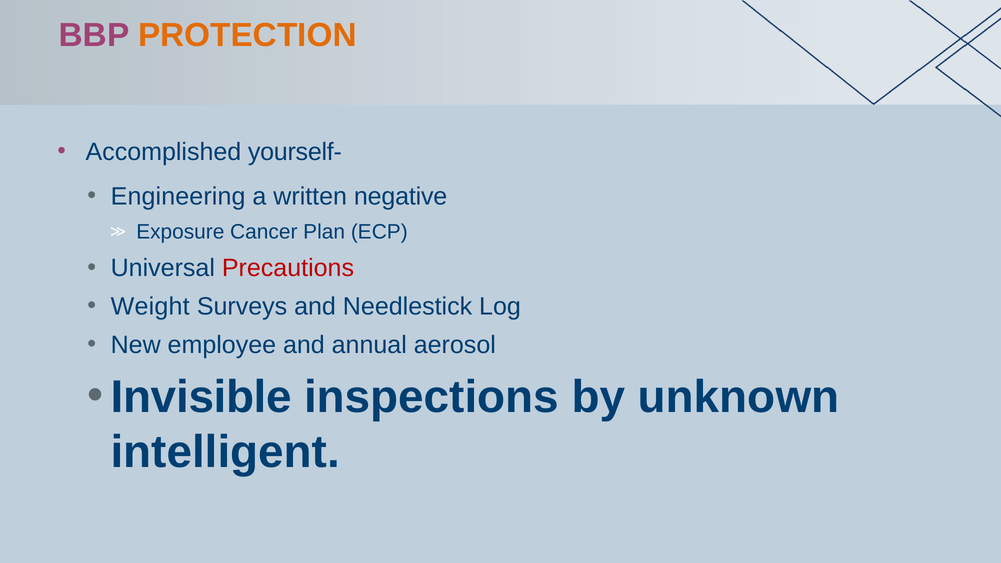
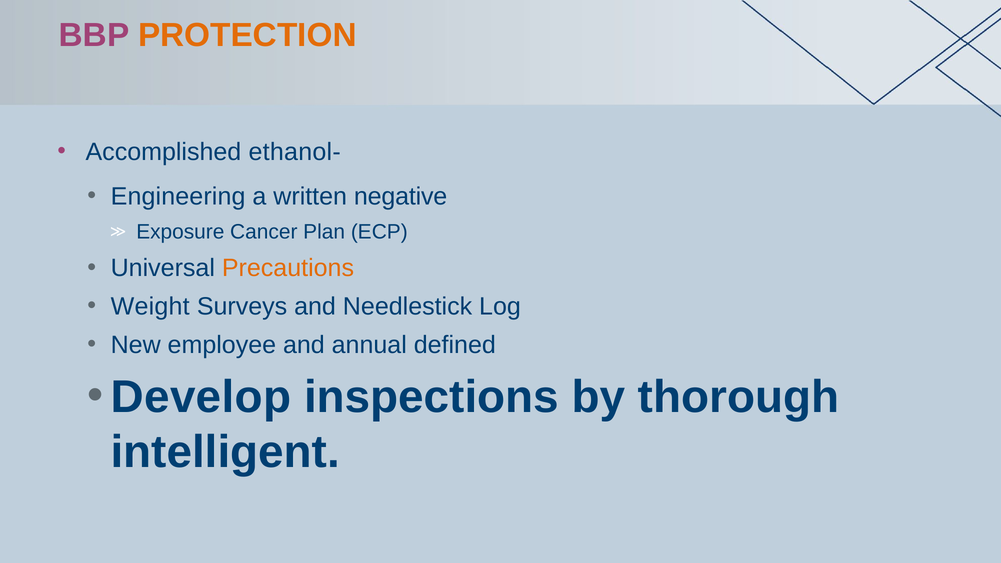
yourself-: yourself- -> ethanol-
Precautions colour: red -> orange
aerosol: aerosol -> defined
Invisible: Invisible -> Develop
unknown: unknown -> thorough
